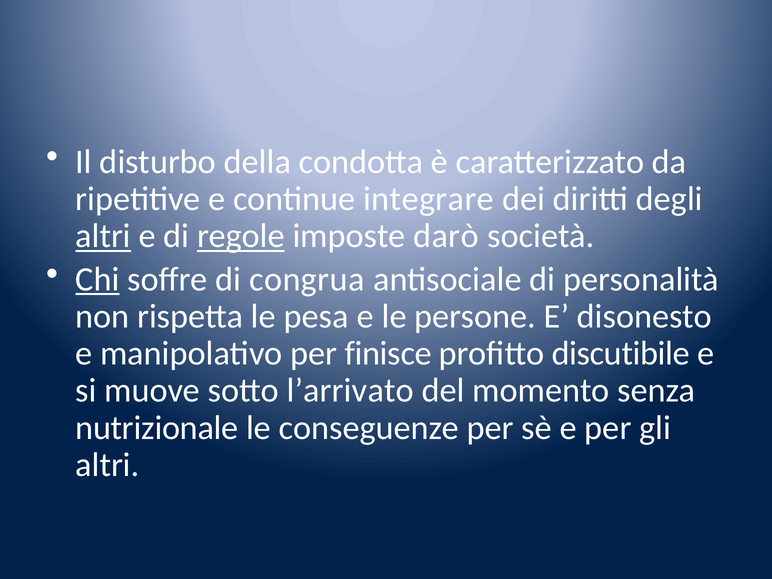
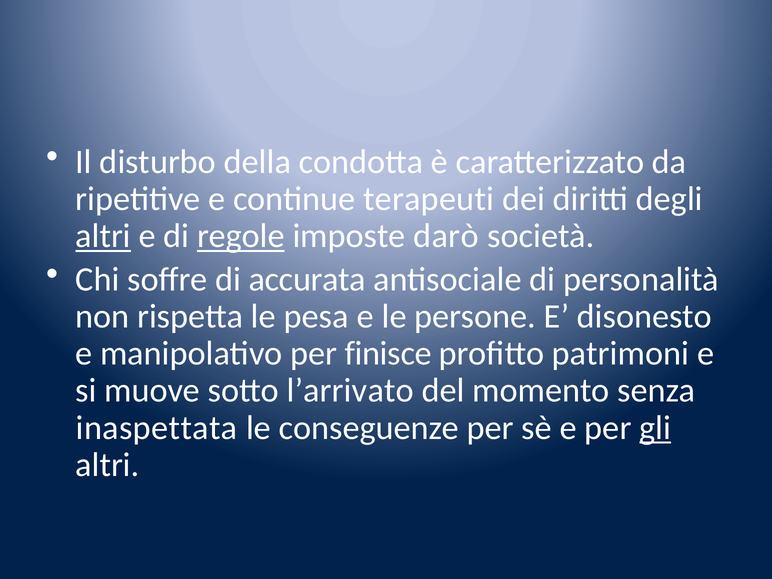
integrare: integrare -> terapeuti
Chi underline: present -> none
congrua: congrua -> accurata
discutibile: discutibile -> patrimoni
nutrizionale: nutrizionale -> inaspettata
gli underline: none -> present
